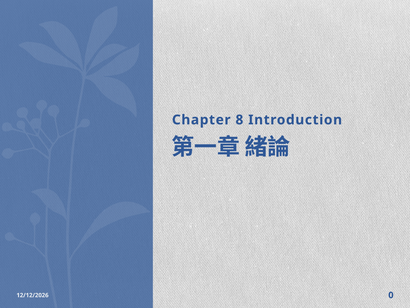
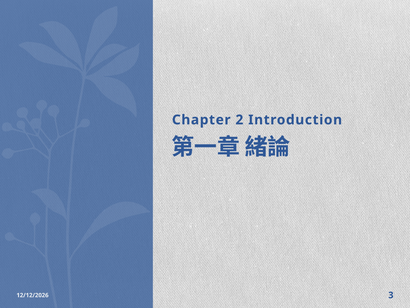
8: 8 -> 2
0: 0 -> 3
